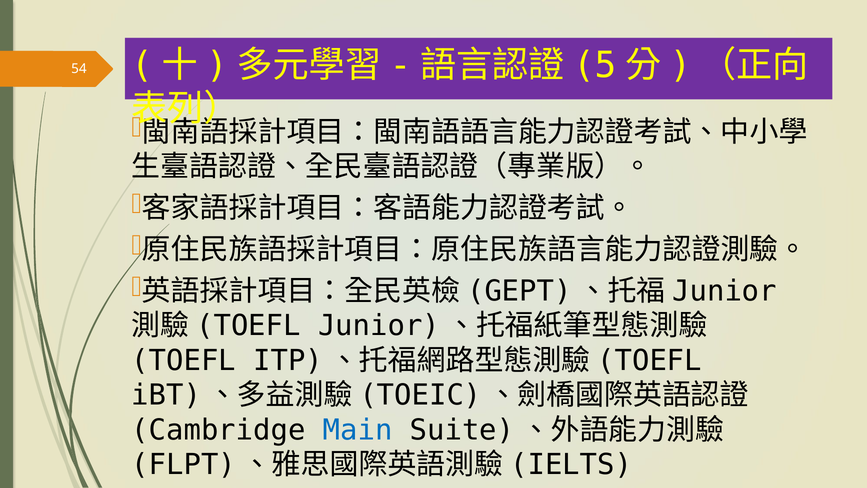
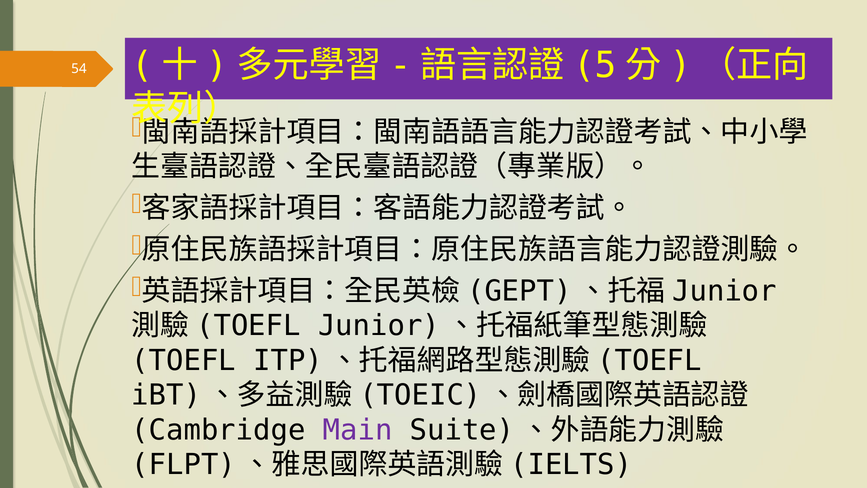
Main colour: blue -> purple
